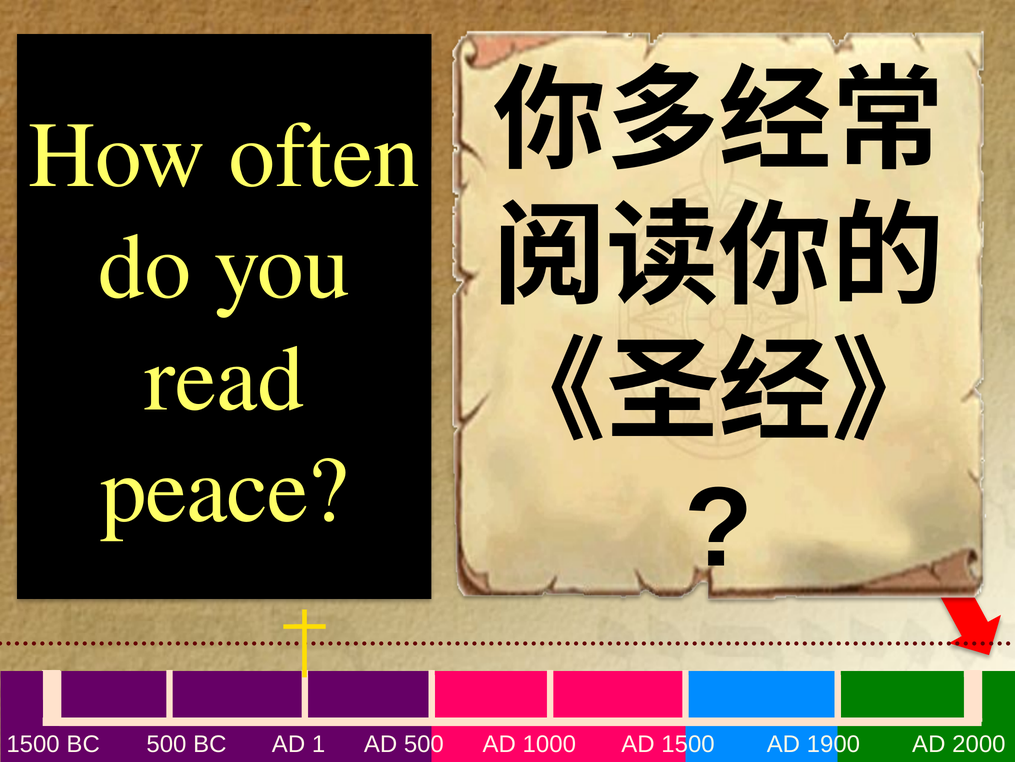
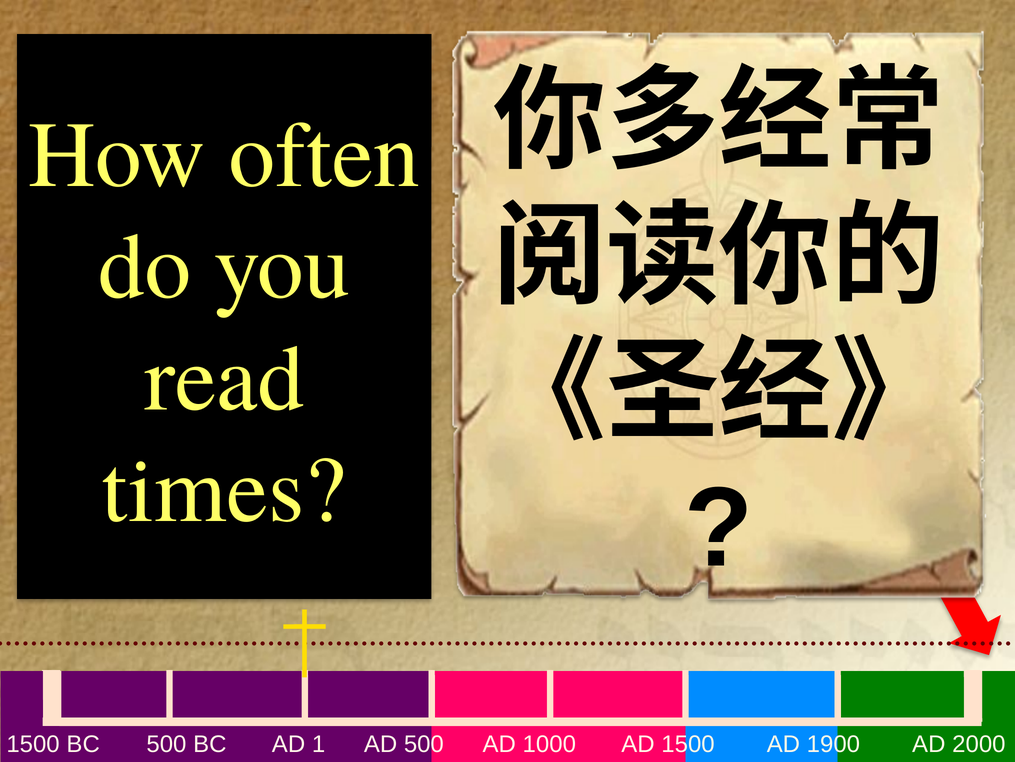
peace: peace -> times
